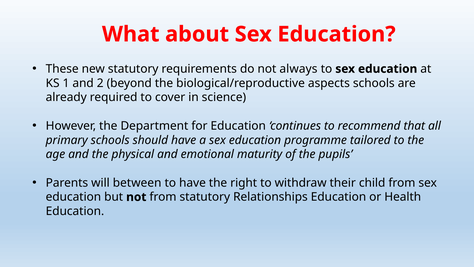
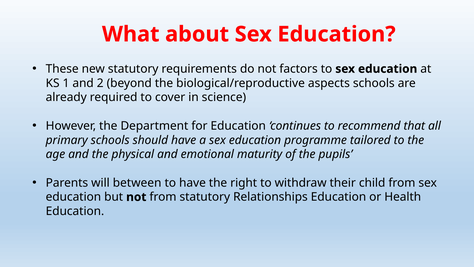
always: always -> factors
